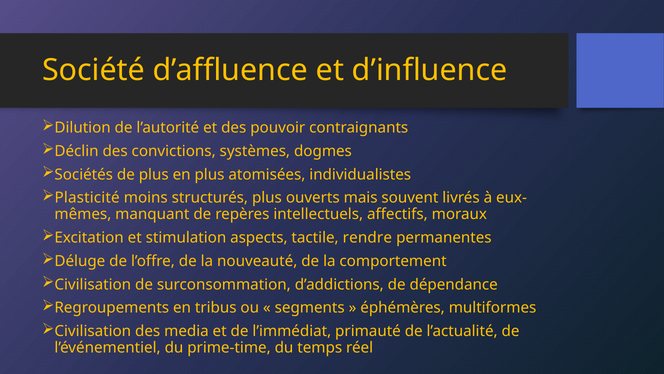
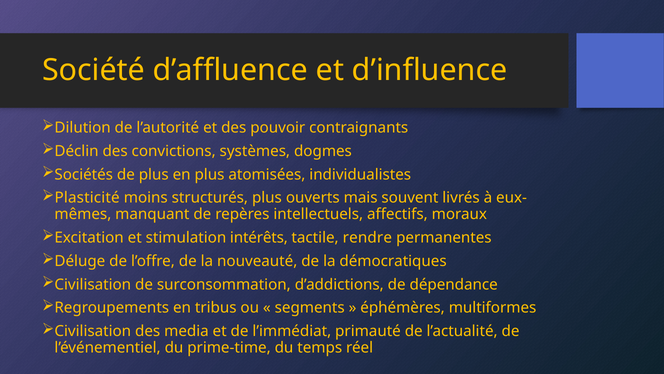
aspects: aspects -> intérêts
comportement: comportement -> démocratiques
